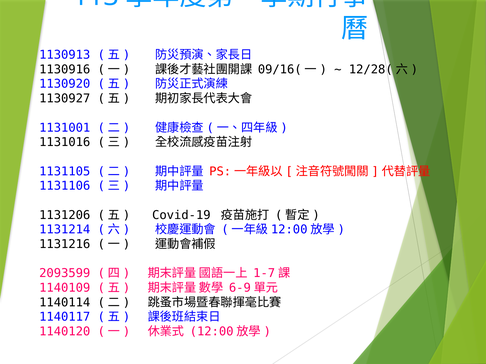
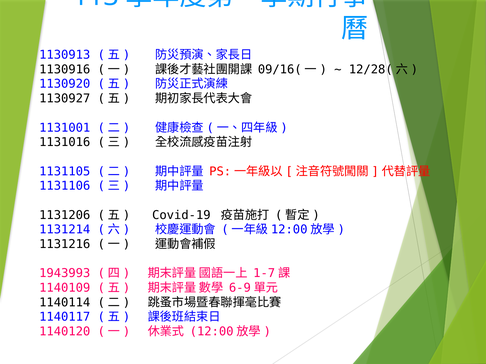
2093599: 2093599 -> 1943993
